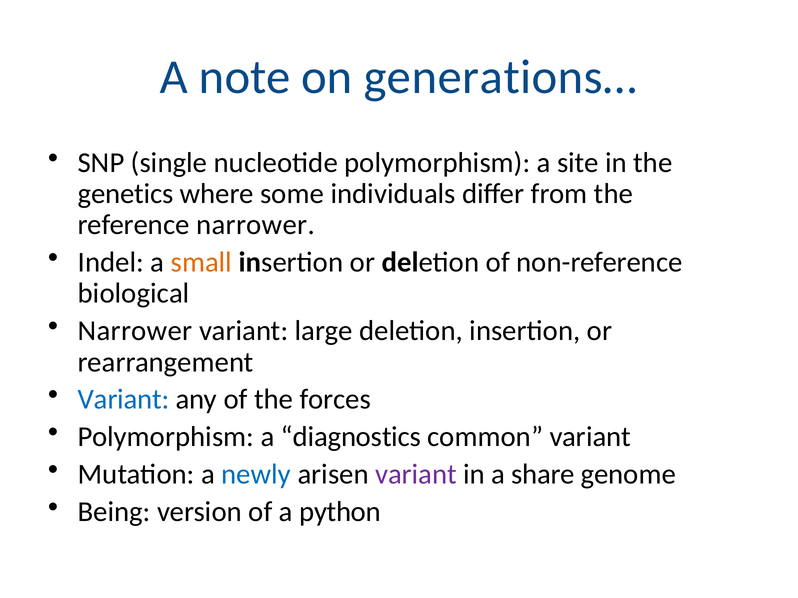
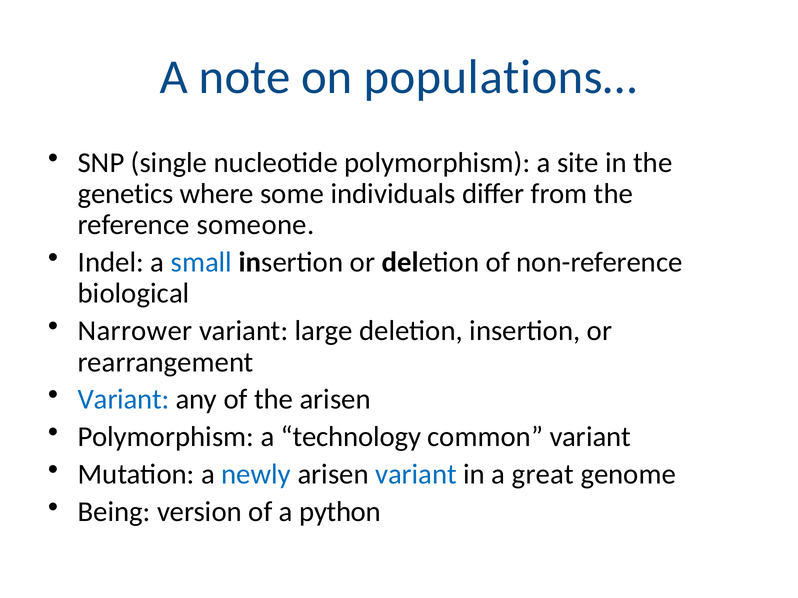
generations…: generations… -> populations…
reference narrower: narrower -> someone
small colour: orange -> blue
the forces: forces -> arisen
diagnostics: diagnostics -> technology
variant at (416, 475) colour: purple -> blue
share: share -> great
